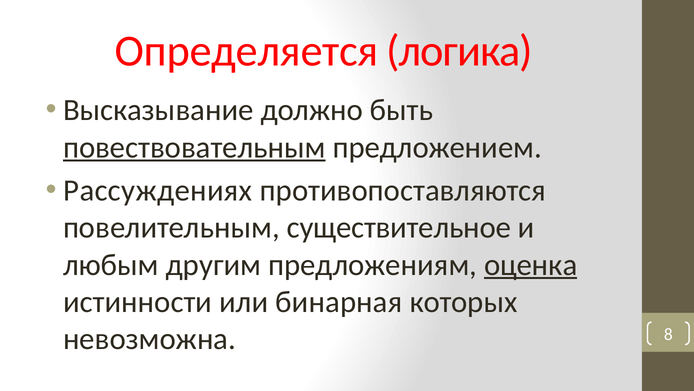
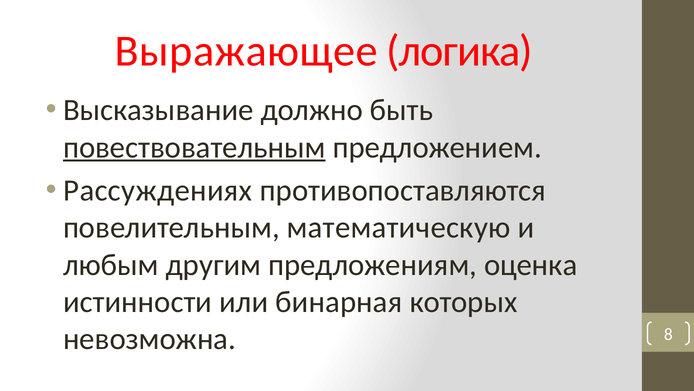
Определяется: Определяется -> Выражающее
существительное: существительное -> математическую
оценка underline: present -> none
